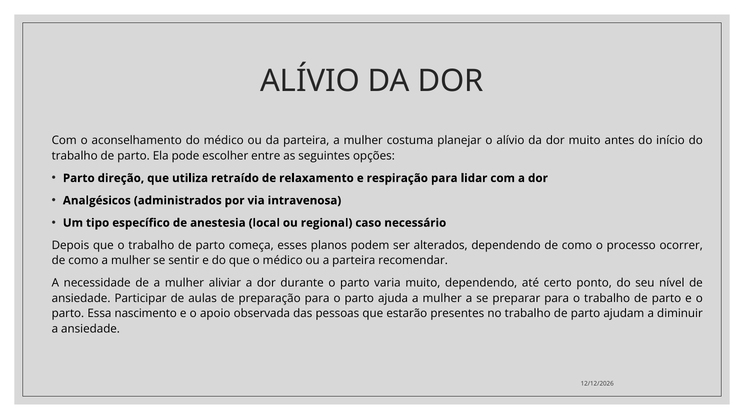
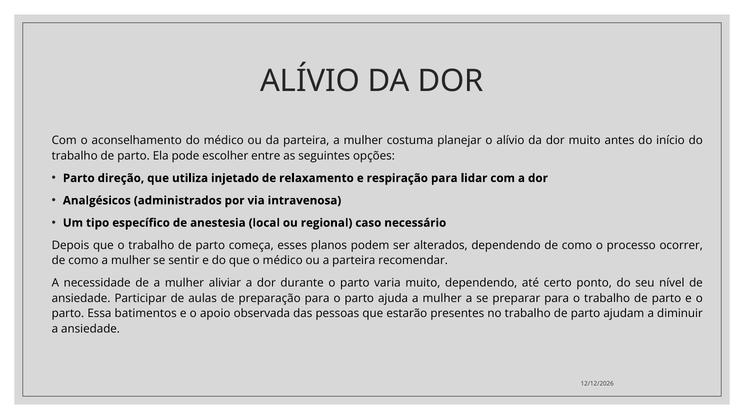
retraído: retraído -> injetado
nascimento: nascimento -> batimentos
